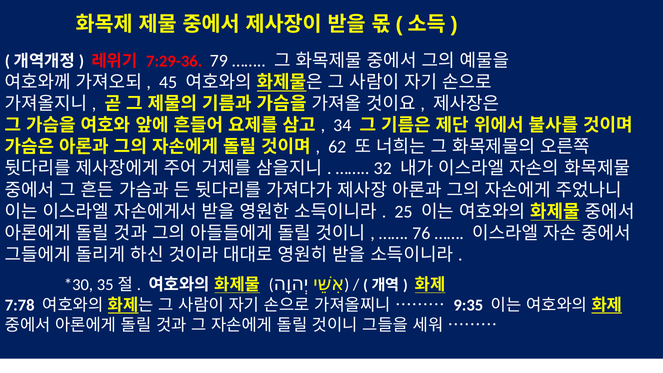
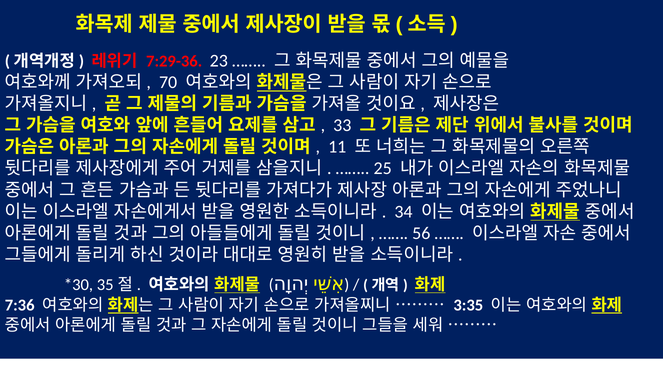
79: 79 -> 23
45: 45 -> 70
34: 34 -> 33
62: 62 -> 11
32: 32 -> 25
25: 25 -> 34
76: 76 -> 56
7:78: 7:78 -> 7:36
9:35: 9:35 -> 3:35
